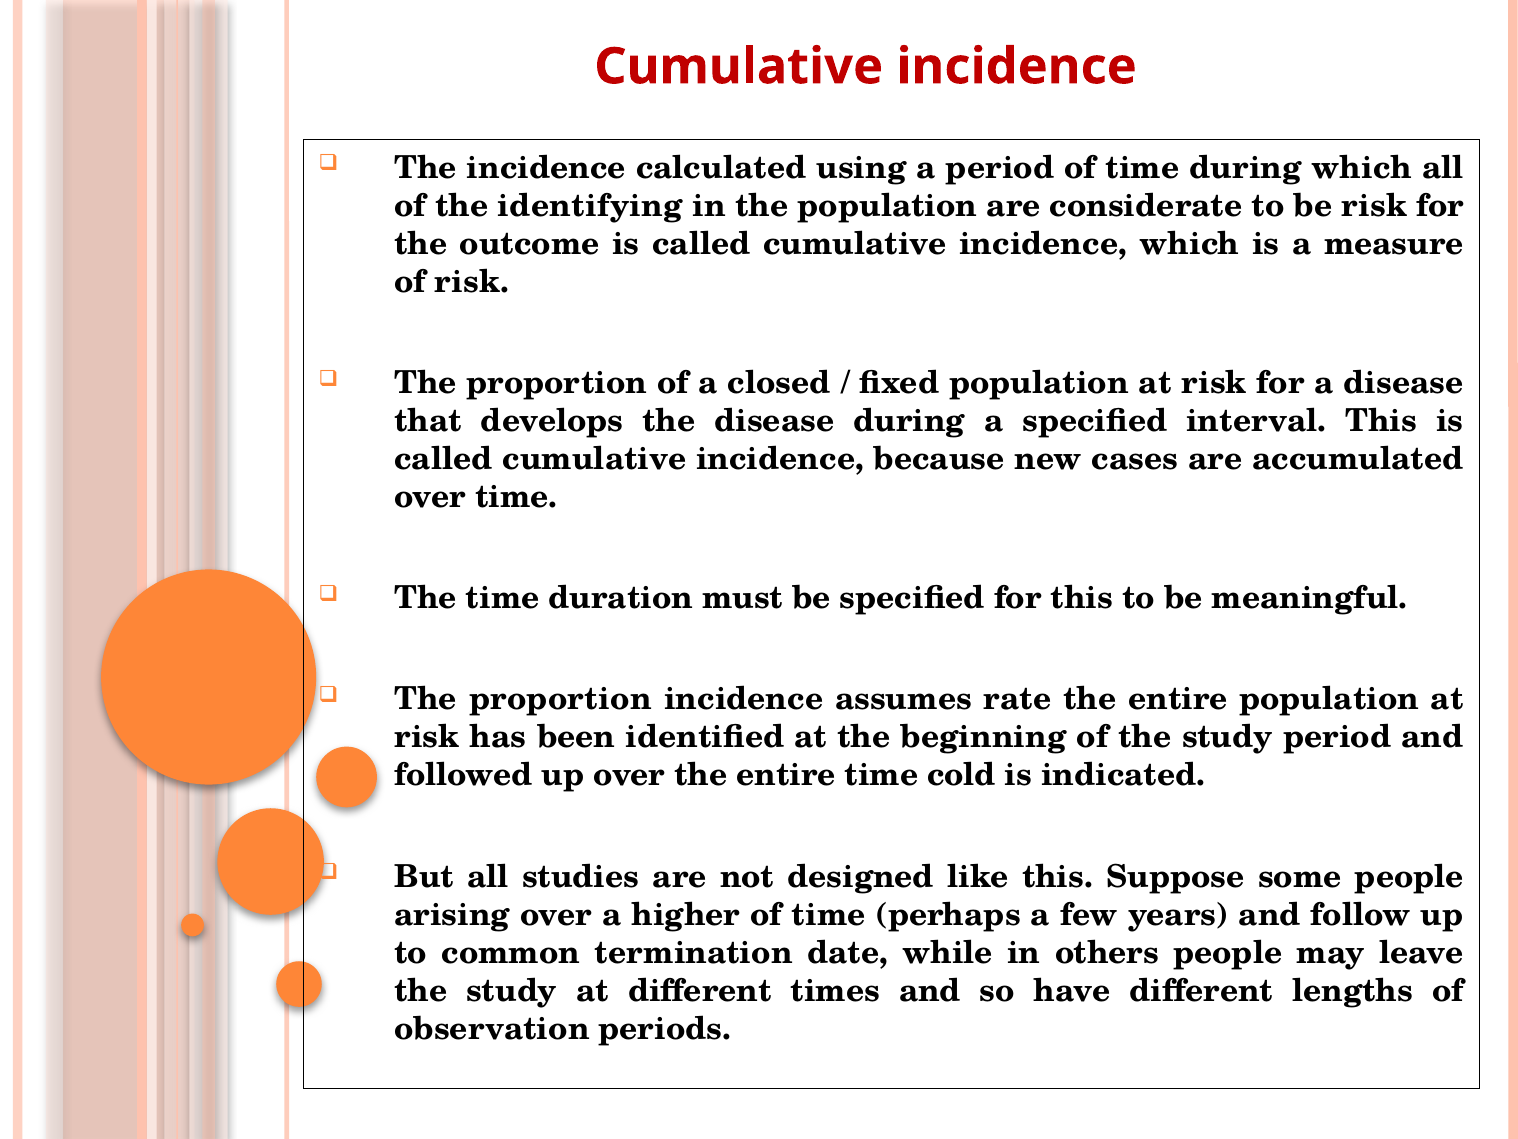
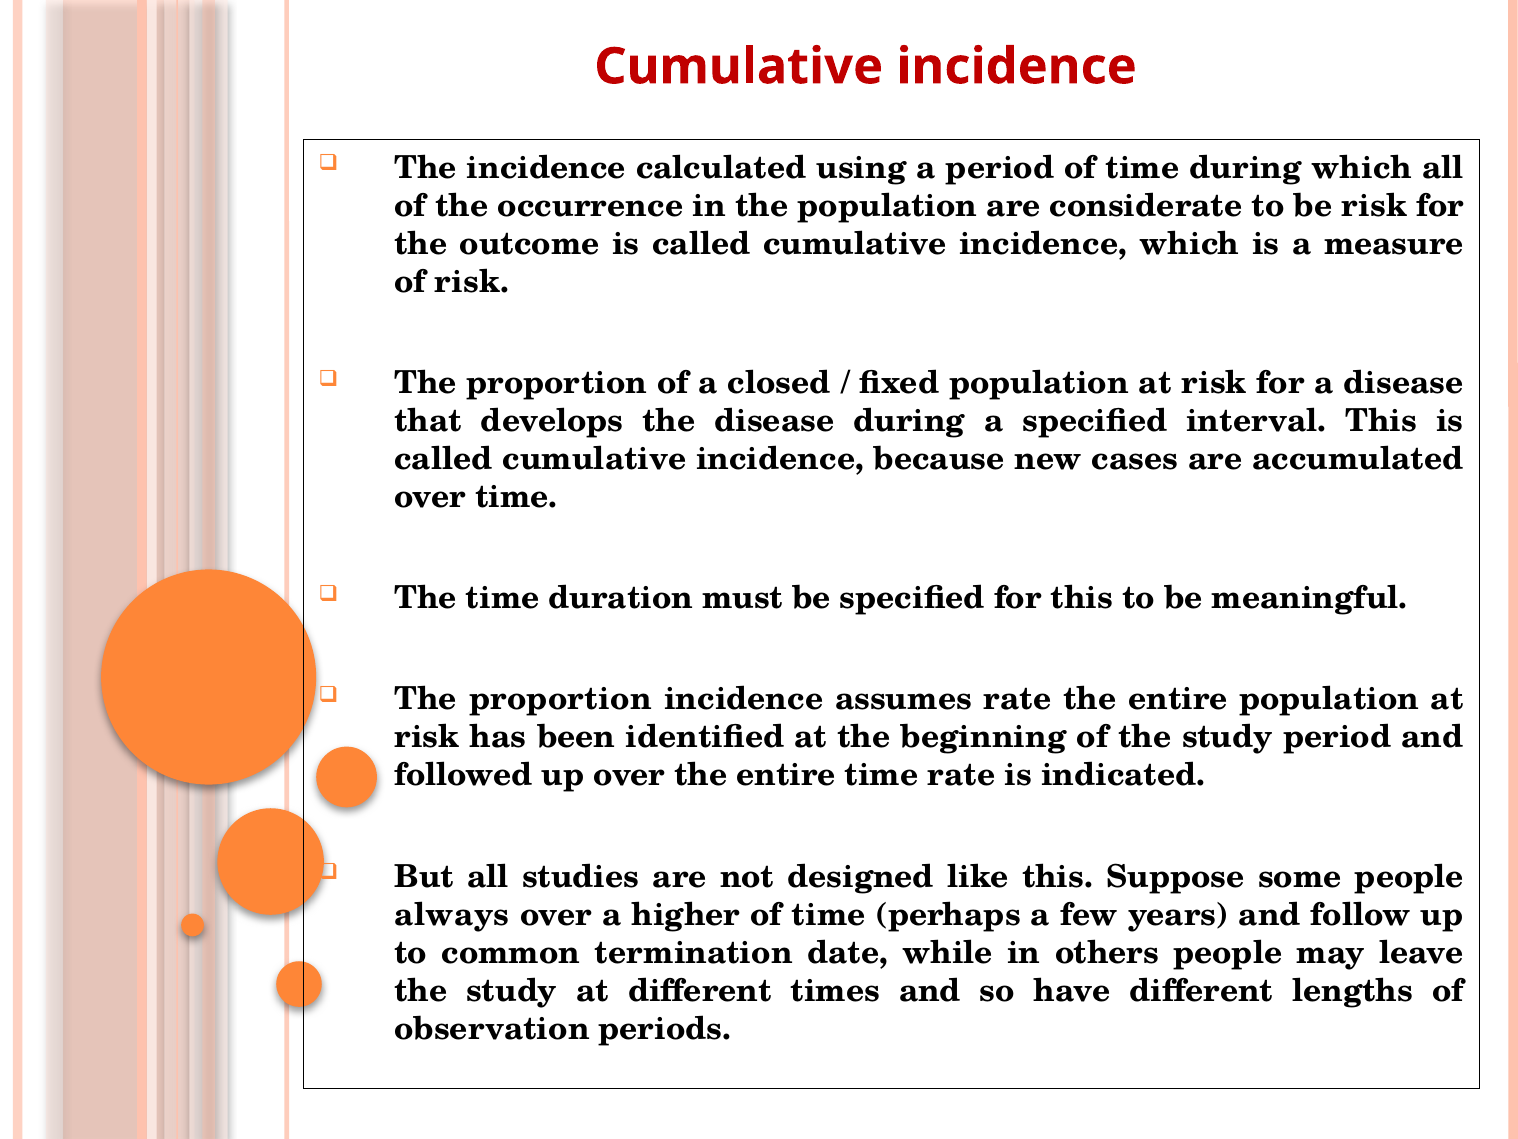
identifying: identifying -> occurrence
time cold: cold -> rate
arising: arising -> always
